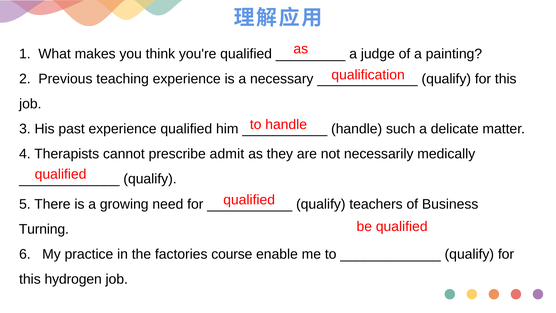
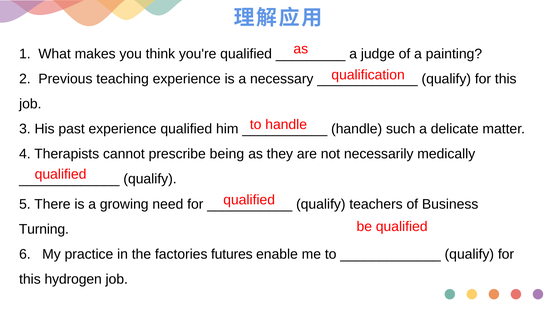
admit: admit -> being
course: course -> futures
